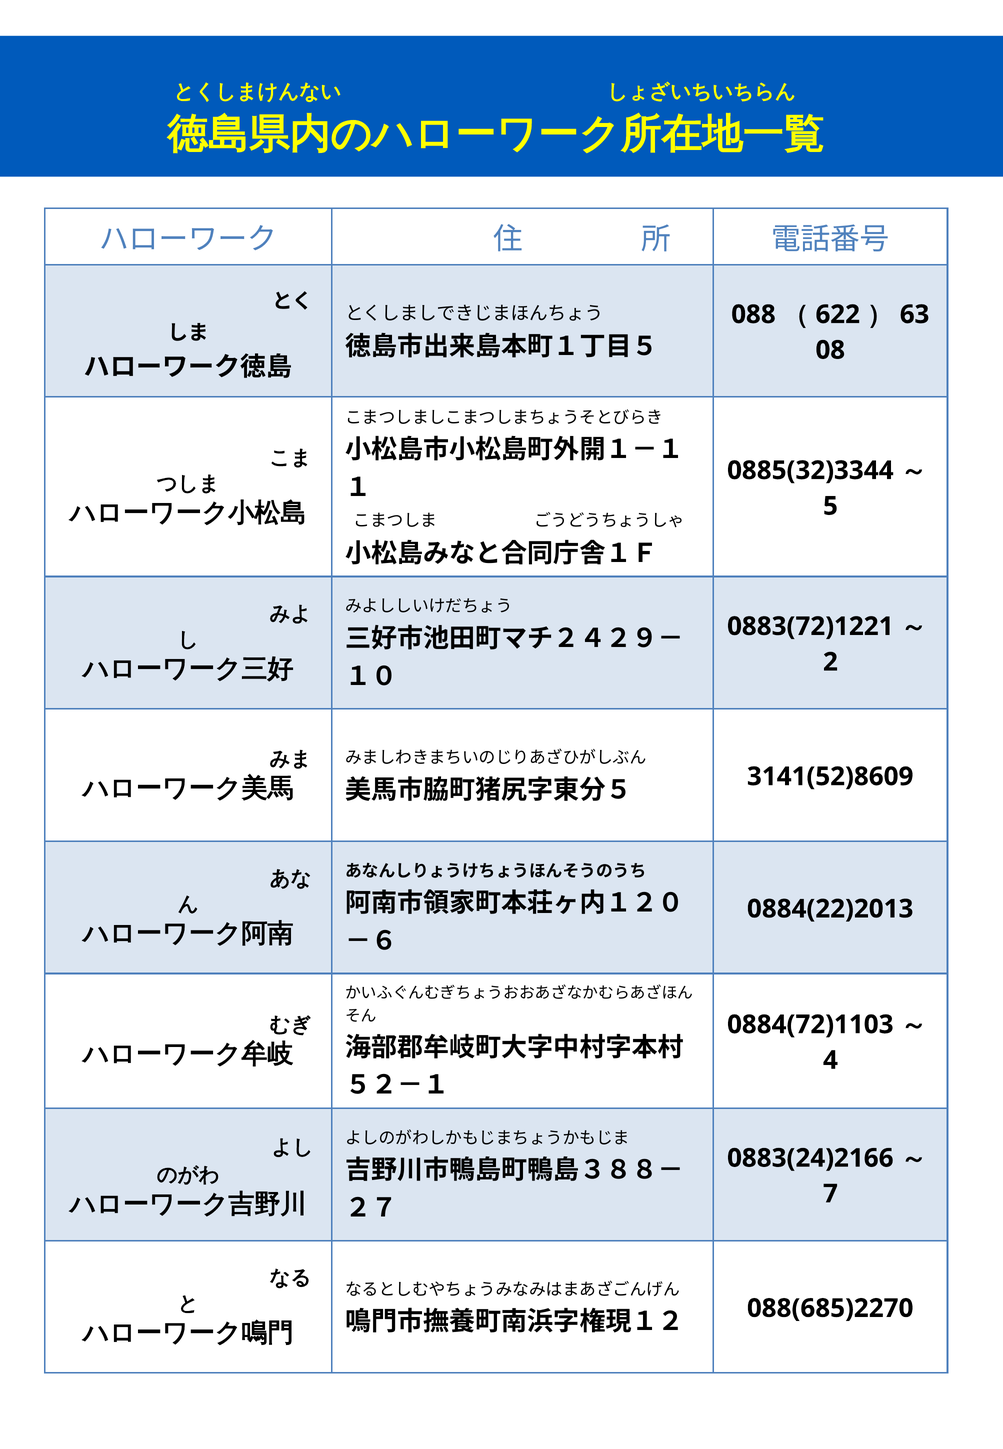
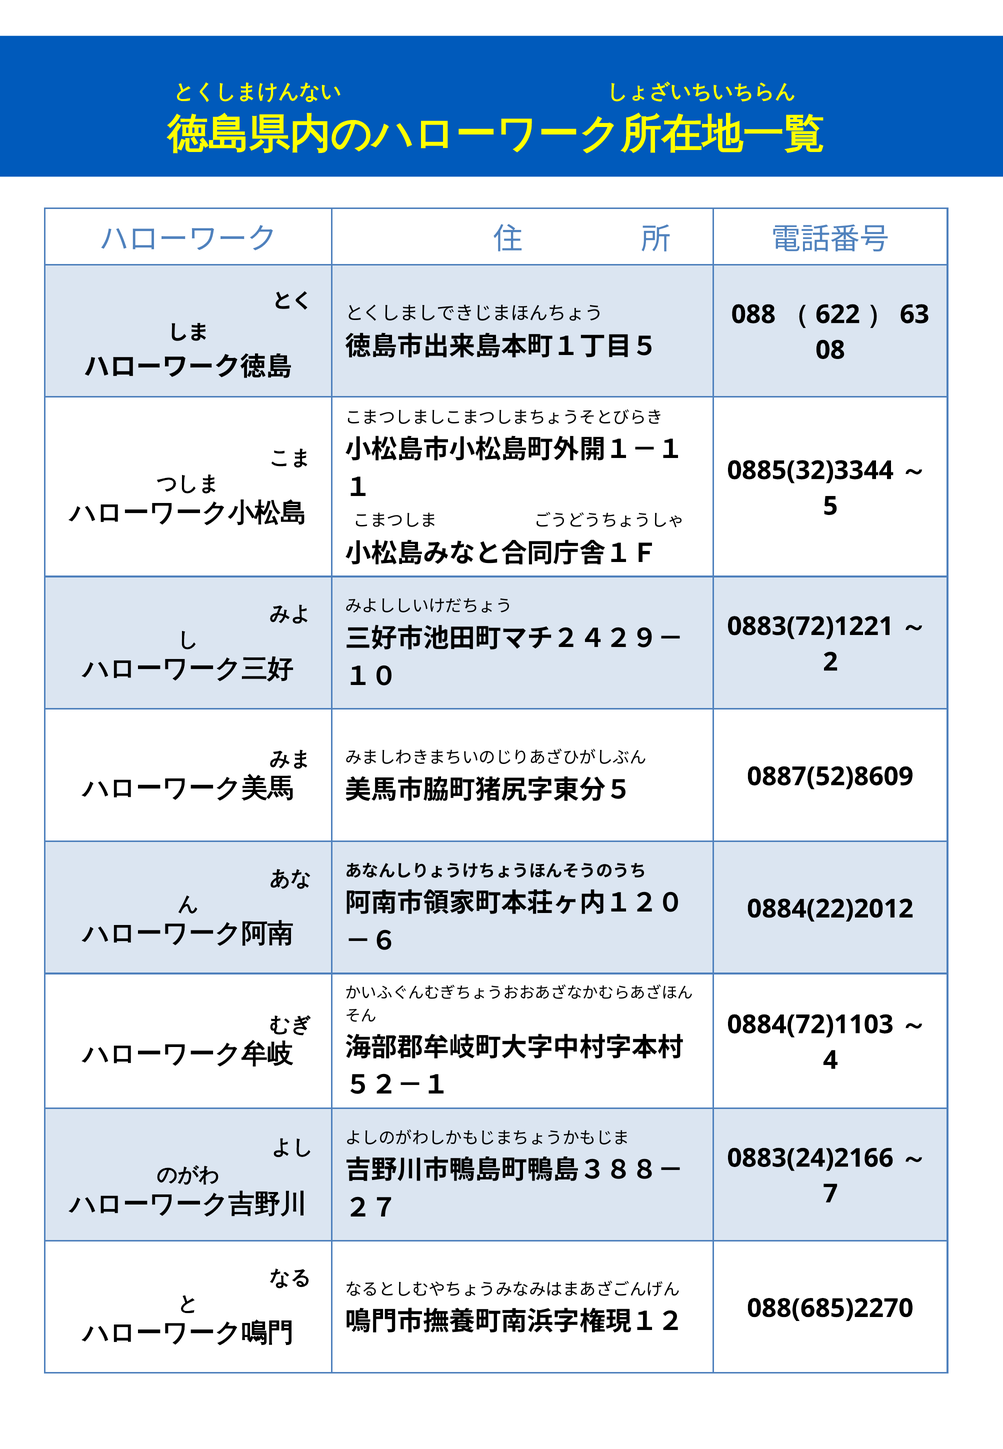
3141(52)8609: 3141(52)8609 -> 0887(52)8609
0884(22)2013: 0884(22)2013 -> 0884(22)2012
